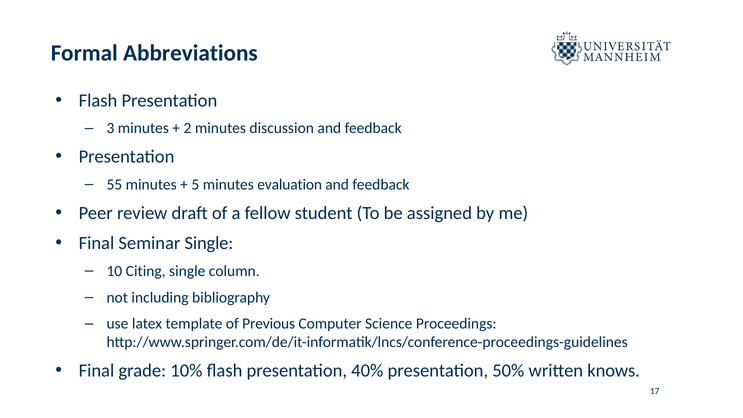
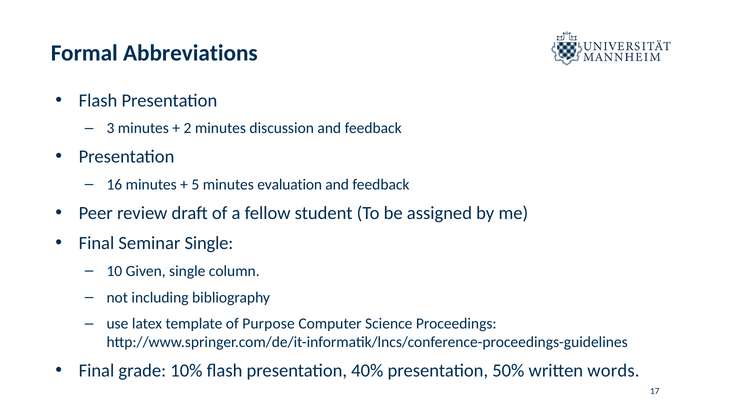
55: 55 -> 16
Citing: Citing -> Given
Previous: Previous -> Purpose
knows: knows -> words
